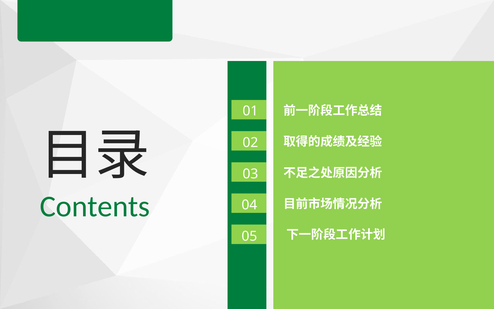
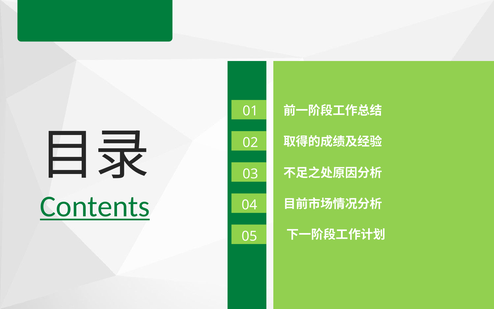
Contents underline: none -> present
